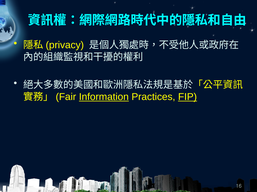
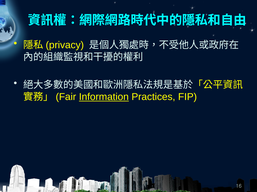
FIP underline: present -> none
